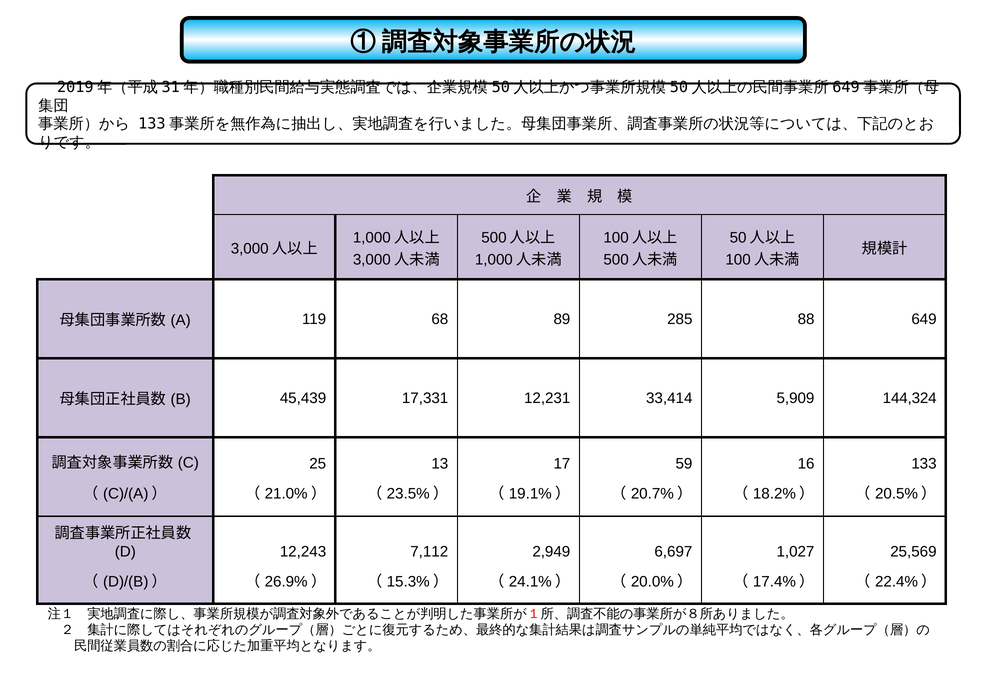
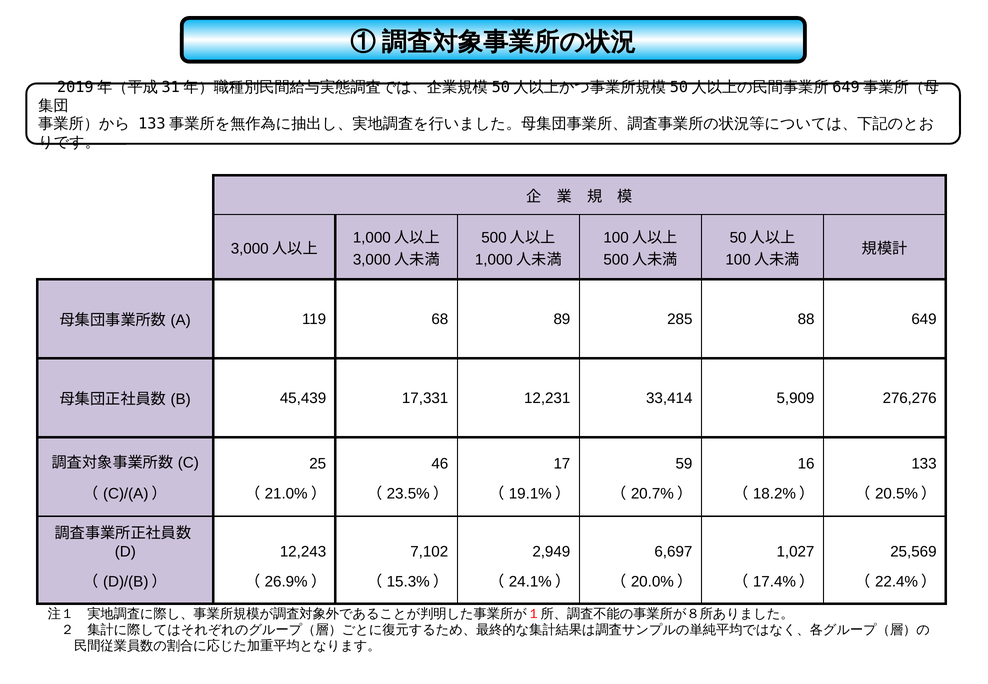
144,324: 144,324 -> 276,276
13: 13 -> 46
7,112: 7,112 -> 7,102
